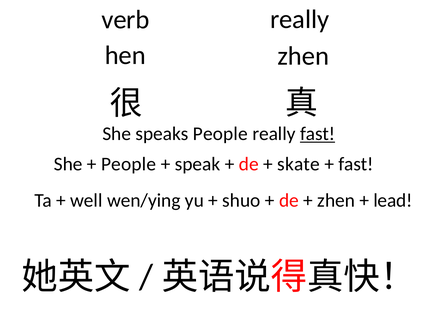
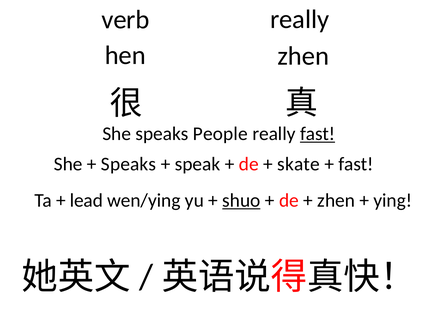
People at (129, 164): People -> Speaks
well: well -> lead
shuo underline: none -> present
lead: lead -> ying
